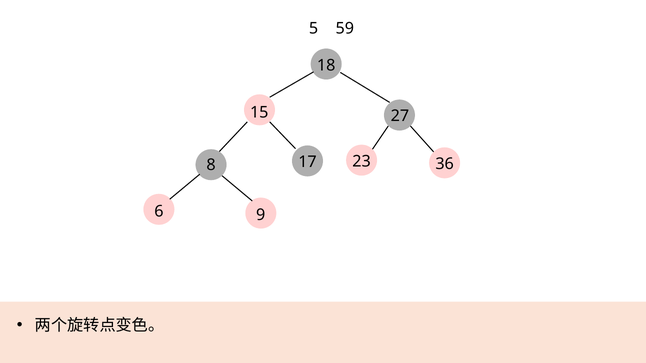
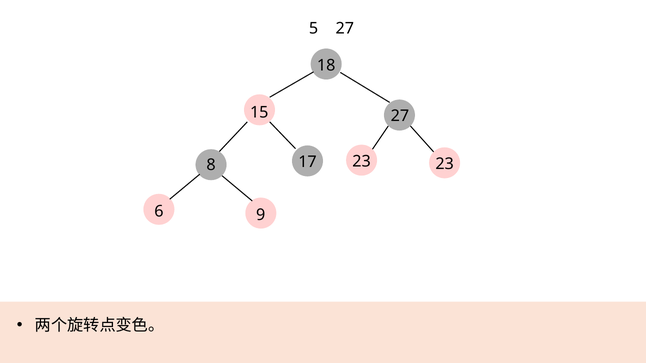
5 59: 59 -> 27
23 36: 36 -> 23
